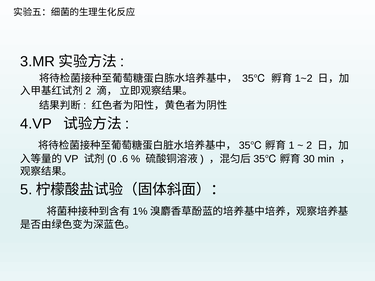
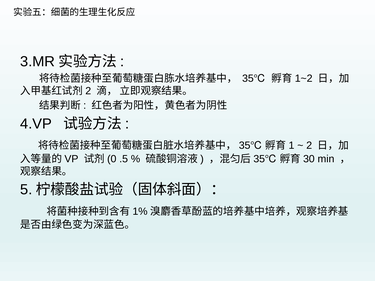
.6: .6 -> .5
